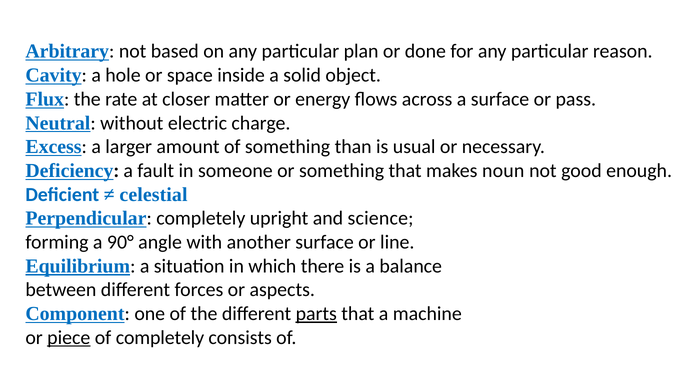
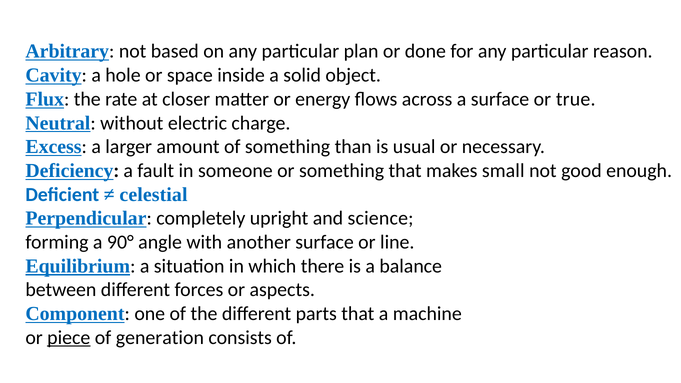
pass: pass -> true
noun: noun -> small
parts underline: present -> none
of completely: completely -> generation
